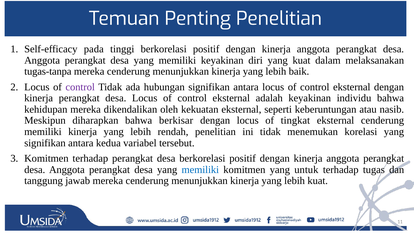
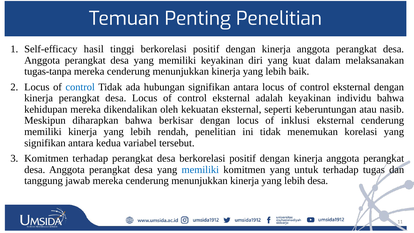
pada: pada -> hasil
control at (80, 87) colour: purple -> blue
tingkat: tingkat -> inklusi
lebih kuat: kuat -> desa
